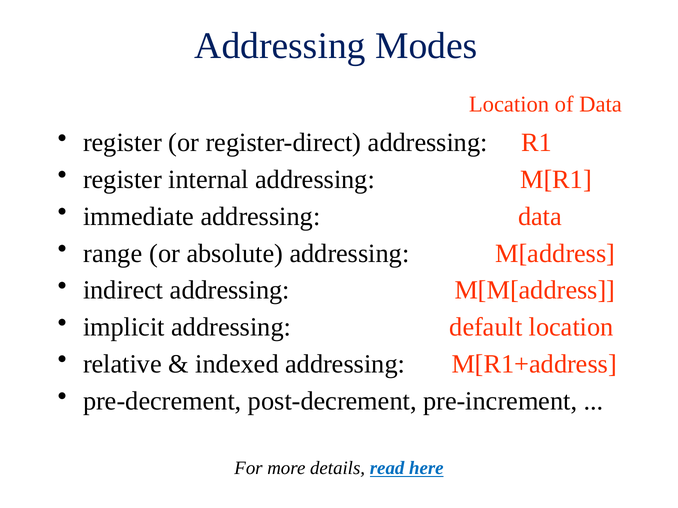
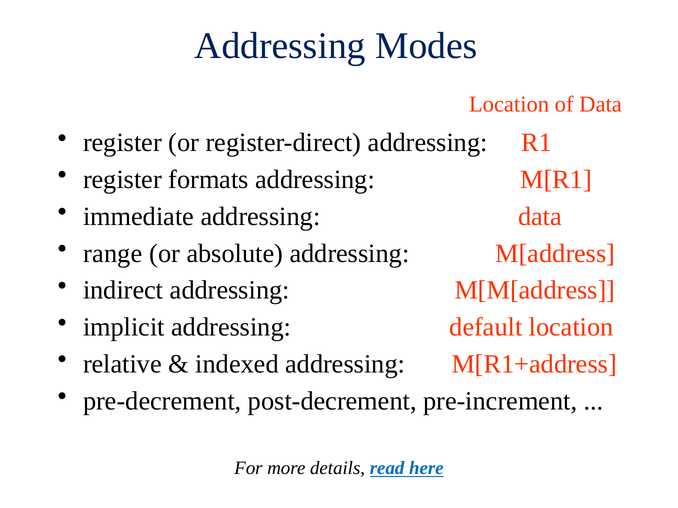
internal: internal -> formats
